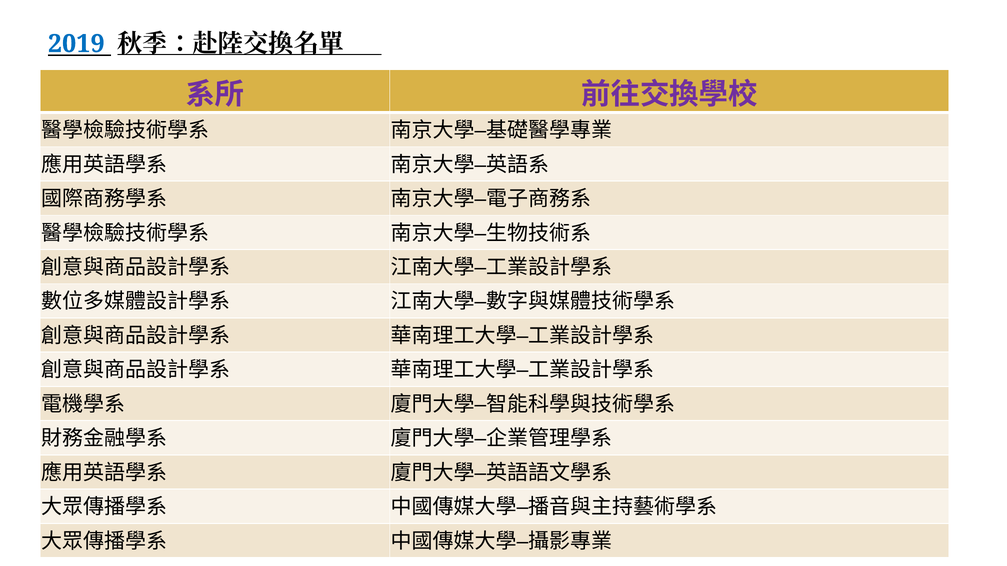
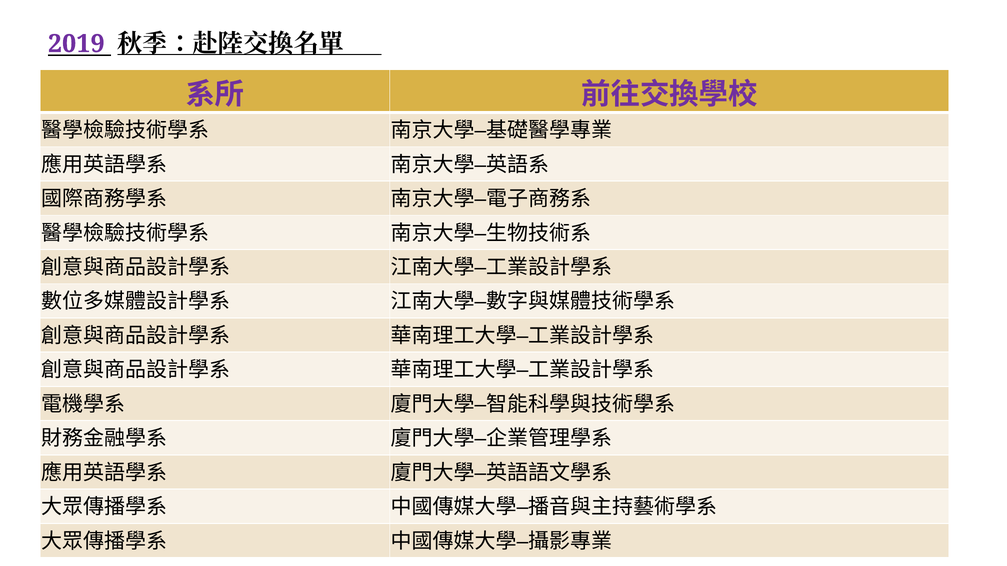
2019 colour: blue -> purple
